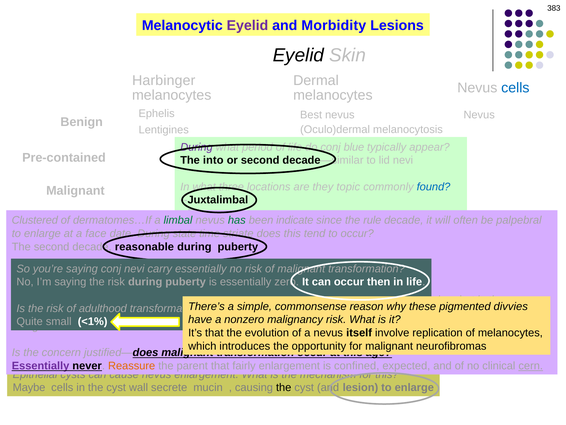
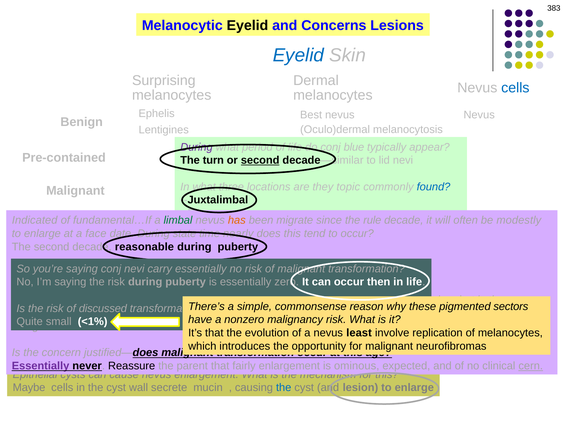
Eyelid at (247, 25) colour: purple -> black
Morbidity: Morbidity -> Concerns
Eyelid at (298, 55) colour: black -> blue
Harbinger: Harbinger -> Surprising
into: into -> turn
second at (260, 160) underline: none -> present
Clustered: Clustered -> Indicated
dermatomes…If: dermatomes…If -> fundamental…If
has colour: green -> orange
indicate: indicate -> migrate
palpebral: palpebral -> modestly
striate at (238, 233): striate -> nearly
divvies: divvies -> sectors
adulthood: adulthood -> discussed
itself: itself -> least
Reassure colour: orange -> black
confined: confined -> ominous
the at (284, 387) colour: black -> blue
